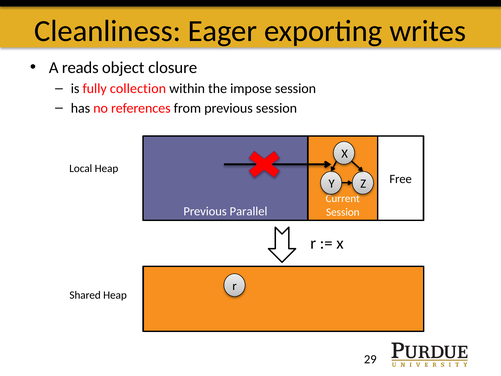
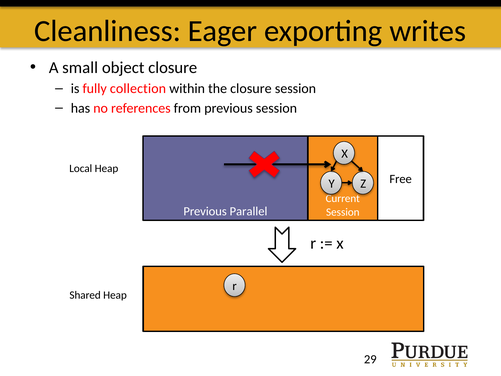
reads: reads -> small
the impose: impose -> closure
